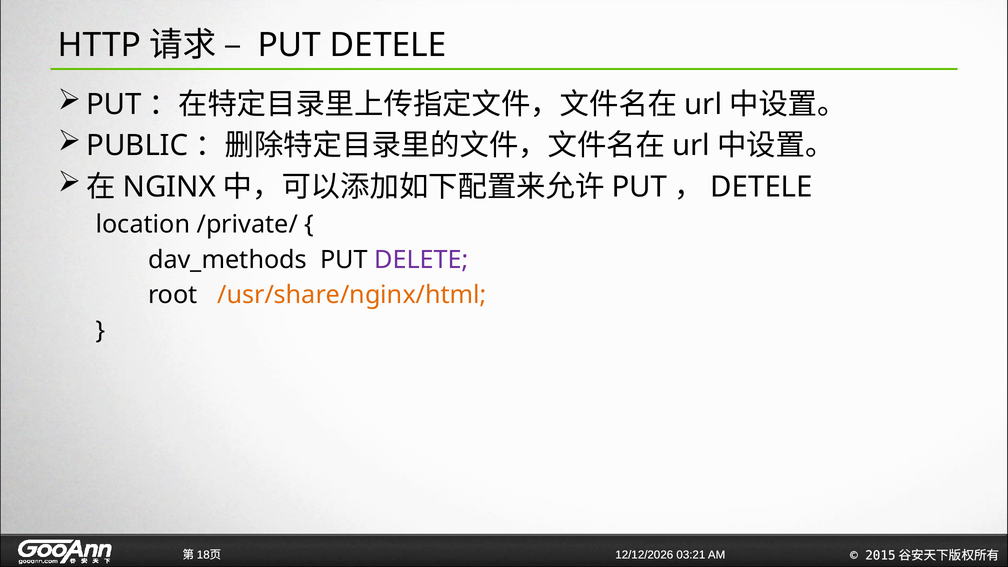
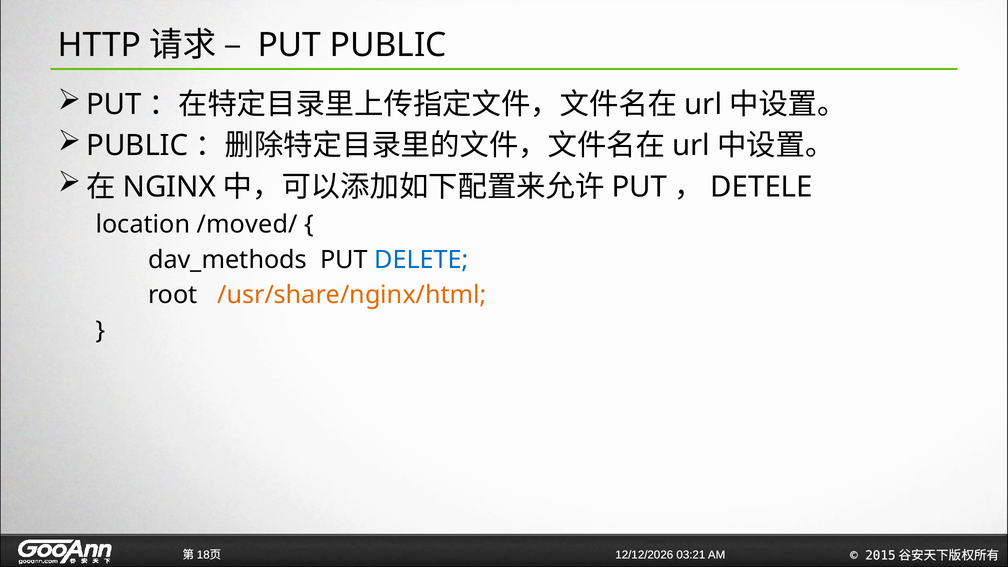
PUT DETELE: DETELE -> PUBLIC
/private/: /private/ -> /moved/
DELETE colour: purple -> blue
